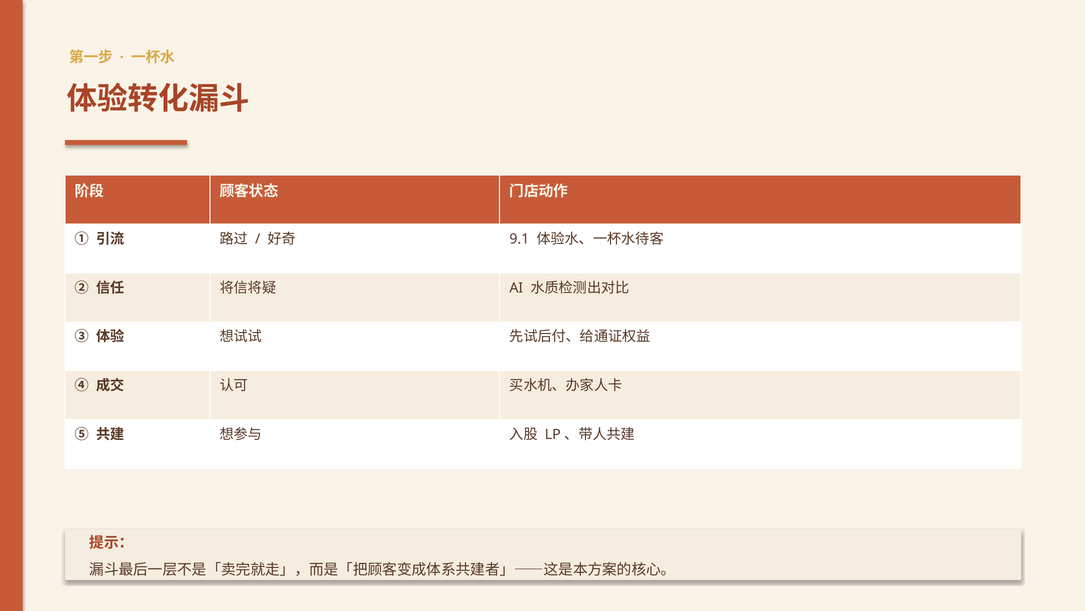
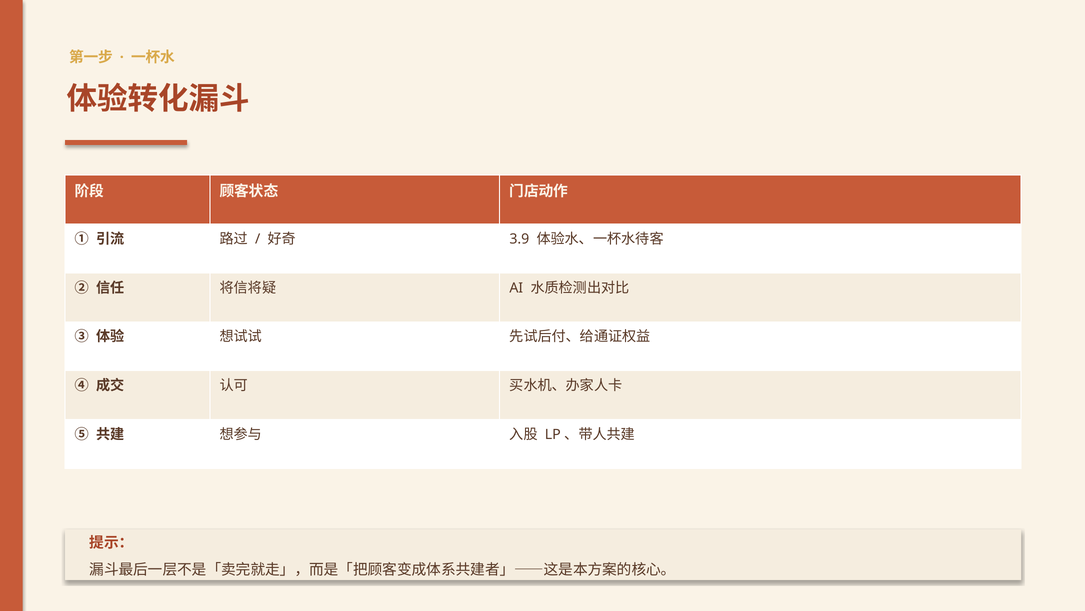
9.1: 9.1 -> 3.9
